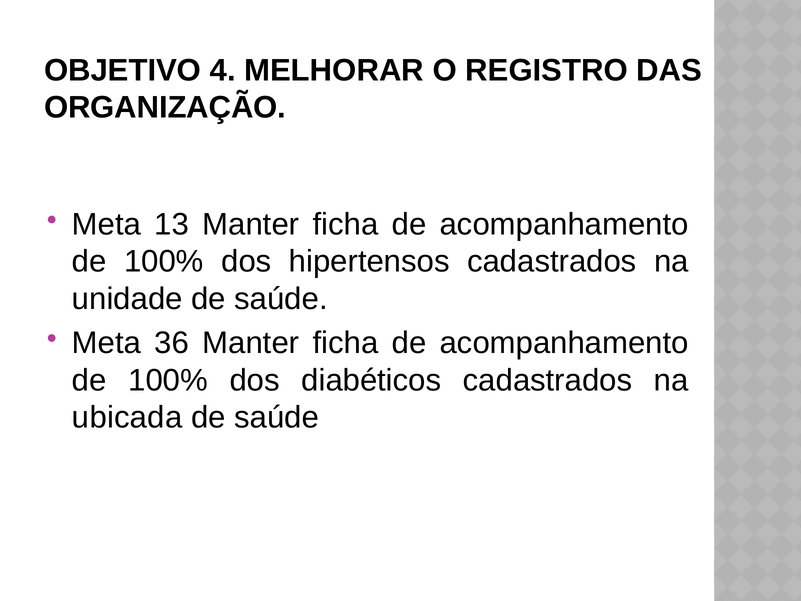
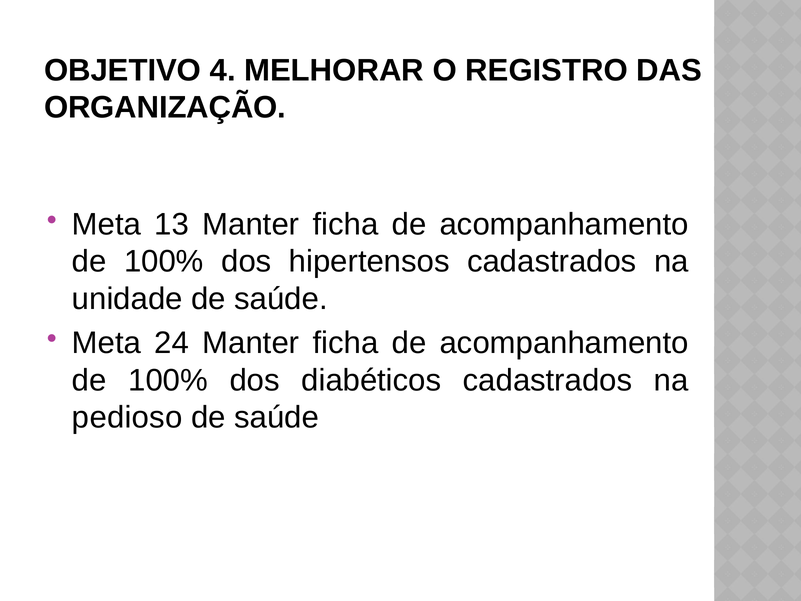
36: 36 -> 24
ubicada: ubicada -> pedioso
